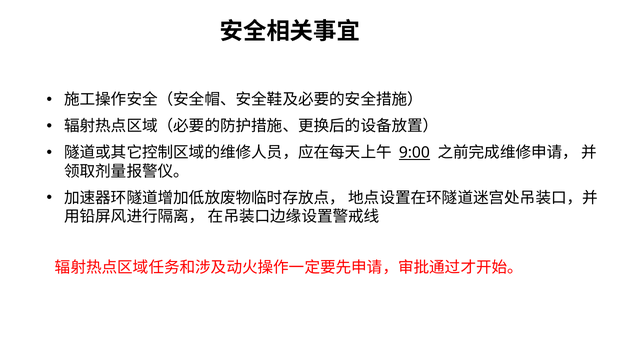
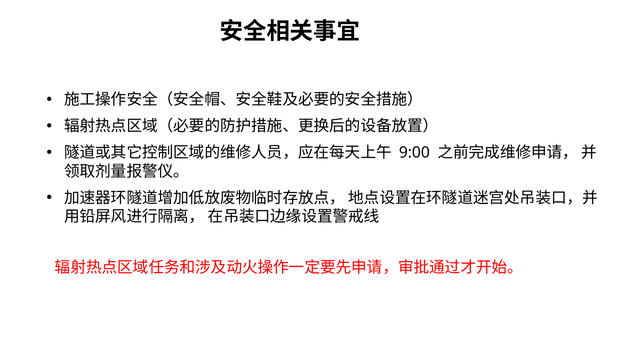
9:00 underline: present -> none
